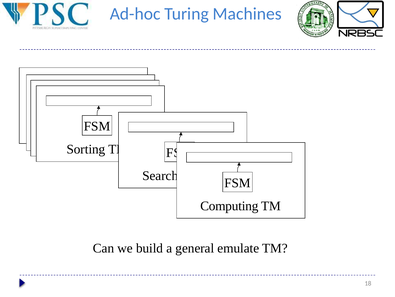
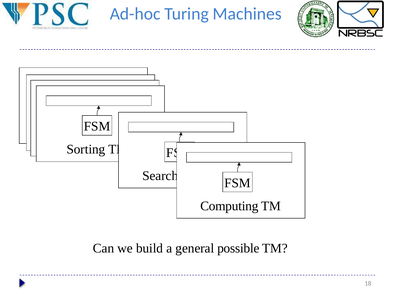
emulate: emulate -> possible
